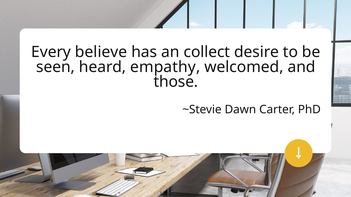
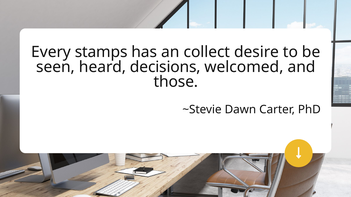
believe: believe -> stamps
empathy: empathy -> decisions
